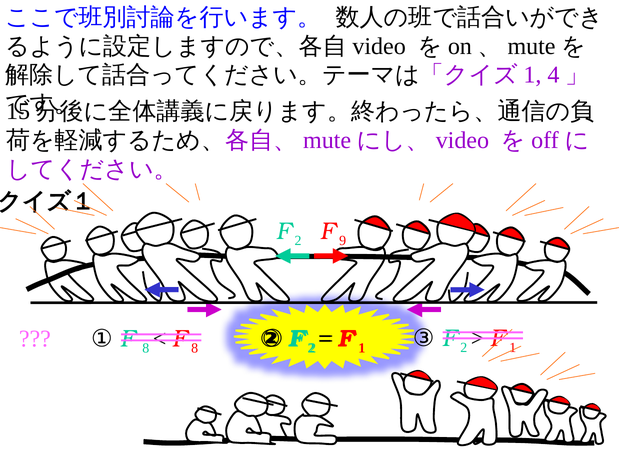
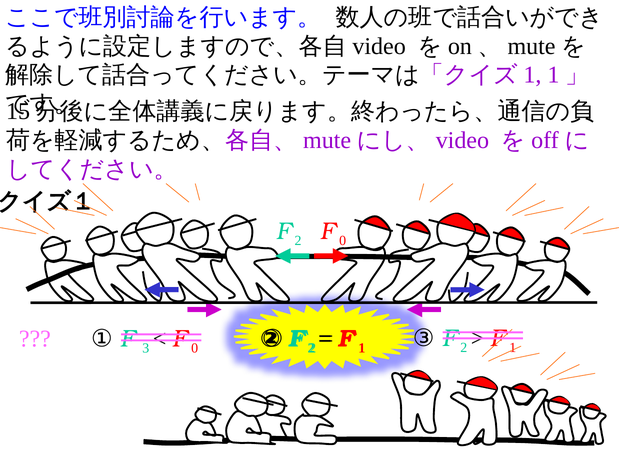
1 4: 4 -> 1
9 at (343, 241): 9 -> 0
① F 8: 8 -> 3
8 at (195, 348): 8 -> 0
